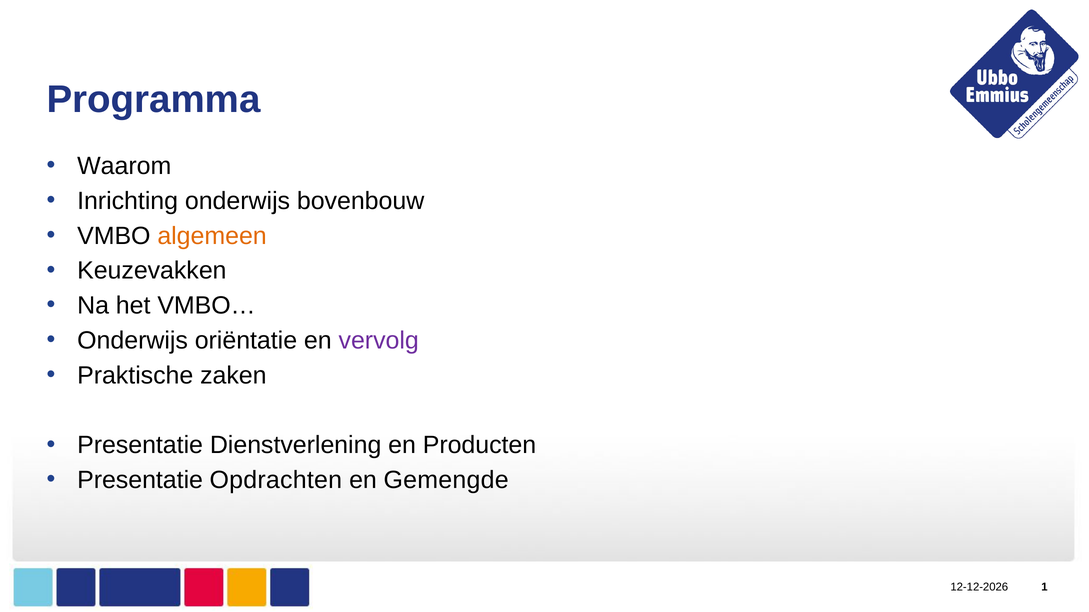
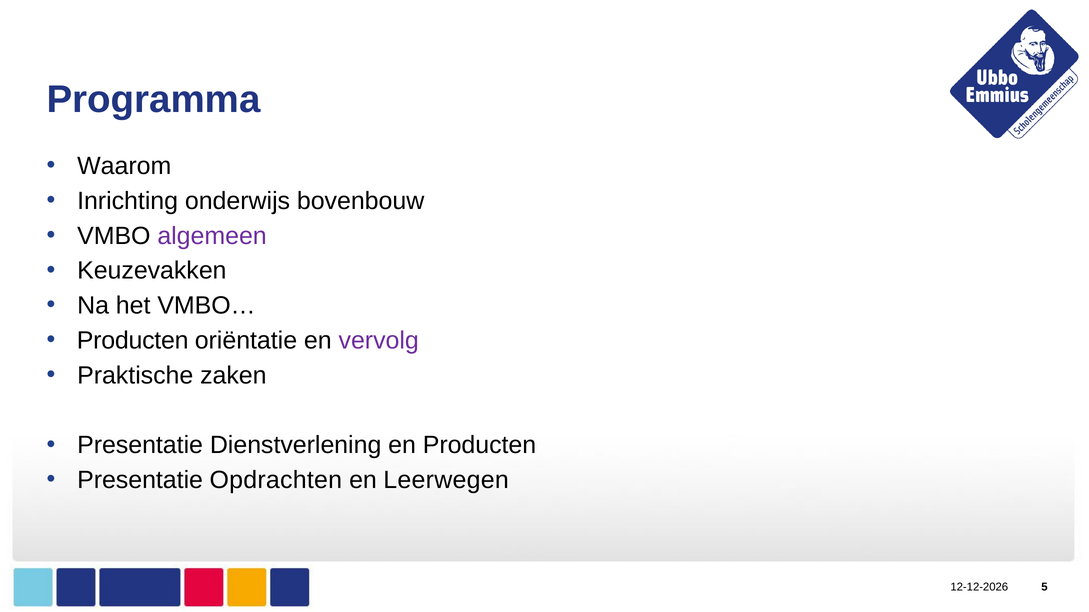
algemeen colour: orange -> purple
Onderwijs at (133, 341): Onderwijs -> Producten
Gemengde: Gemengde -> Leerwegen
1: 1 -> 5
